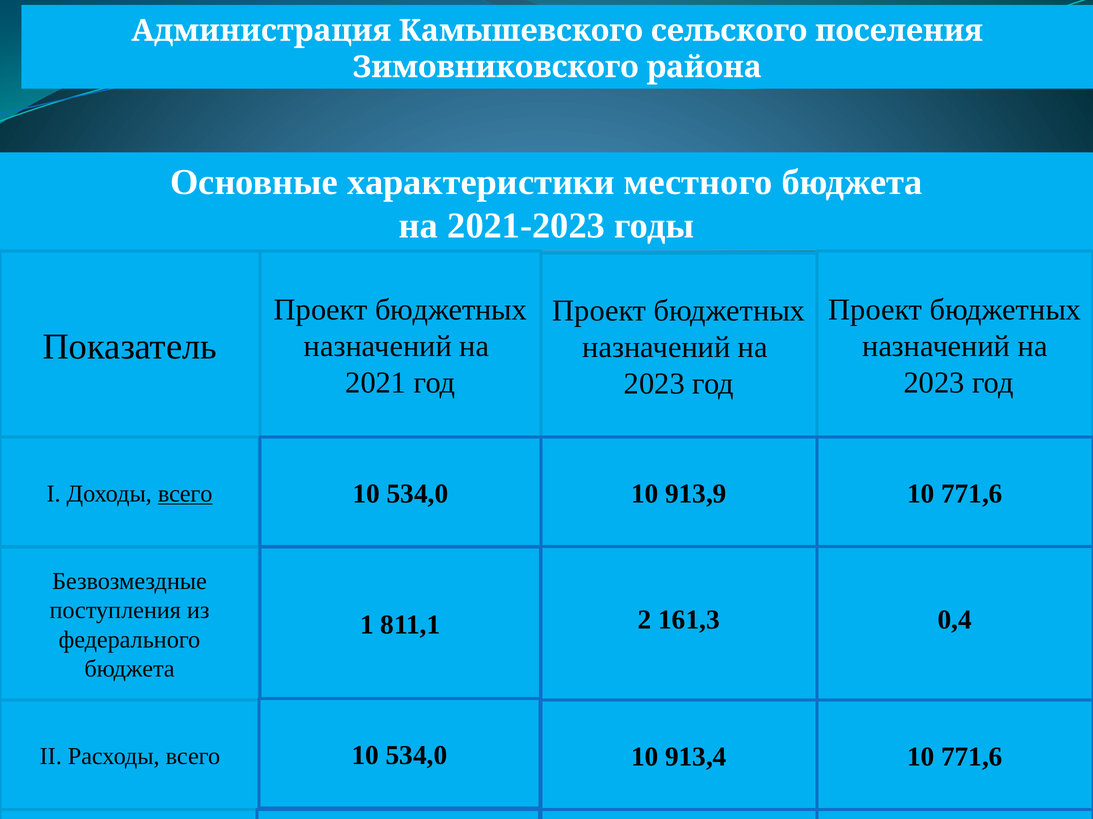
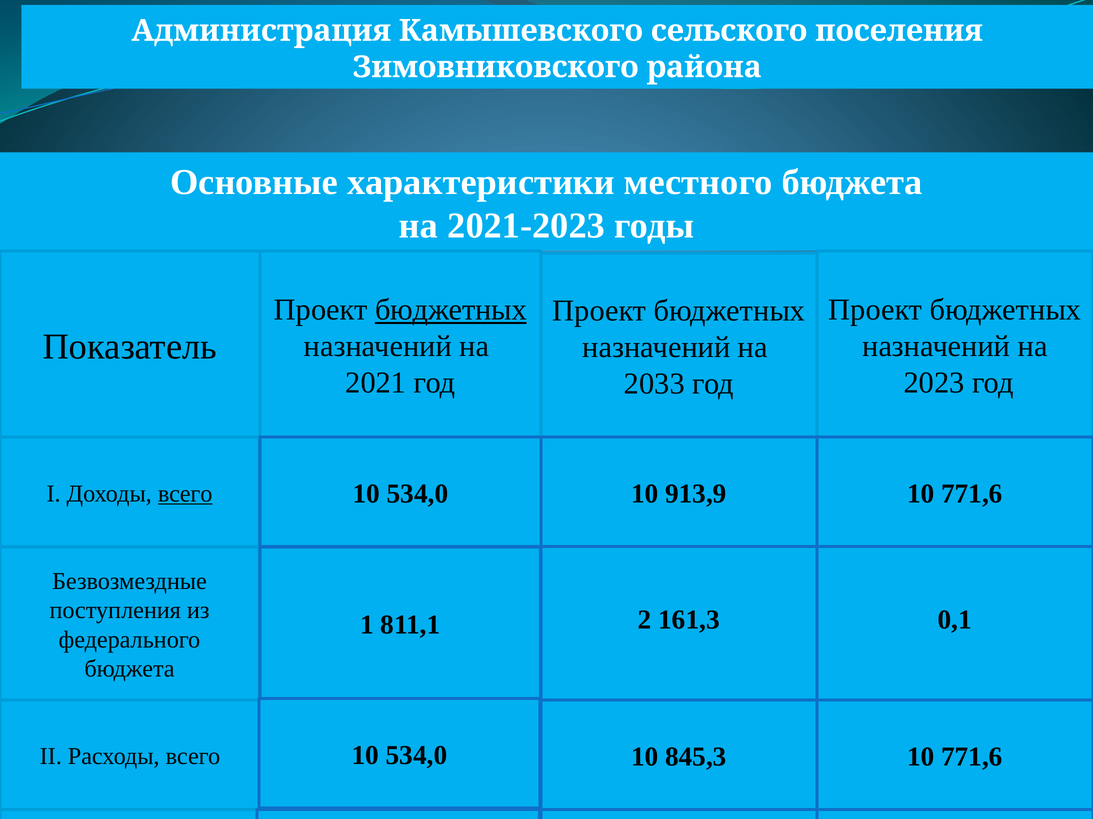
бюджетных at (451, 310) underline: none -> present
2023 at (654, 384): 2023 -> 2033
0,4: 0,4 -> 0,1
913,4: 913,4 -> 845,3
